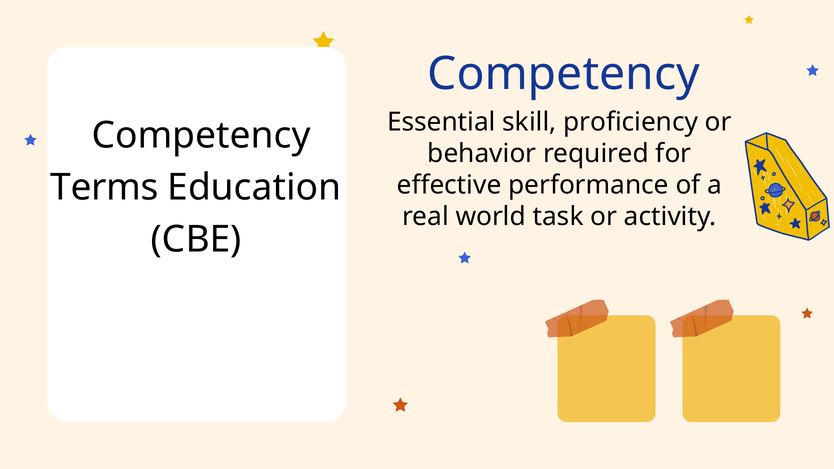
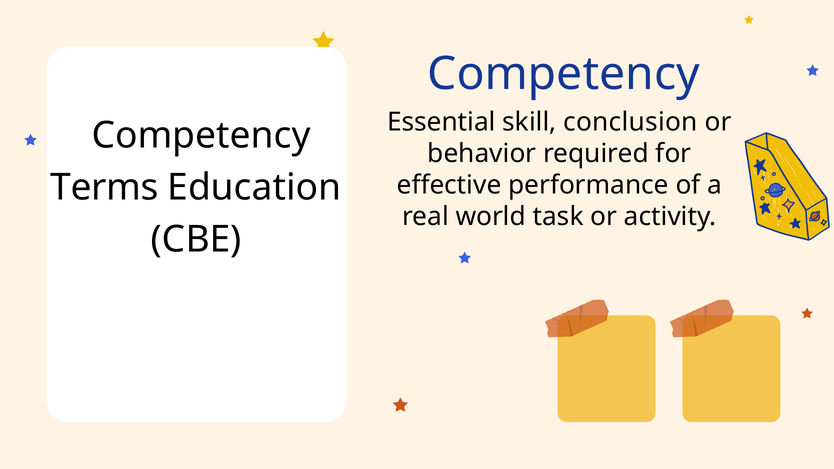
proficiency: proficiency -> conclusion
